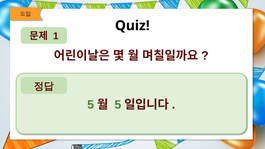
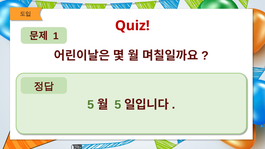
Quiz colour: black -> red
